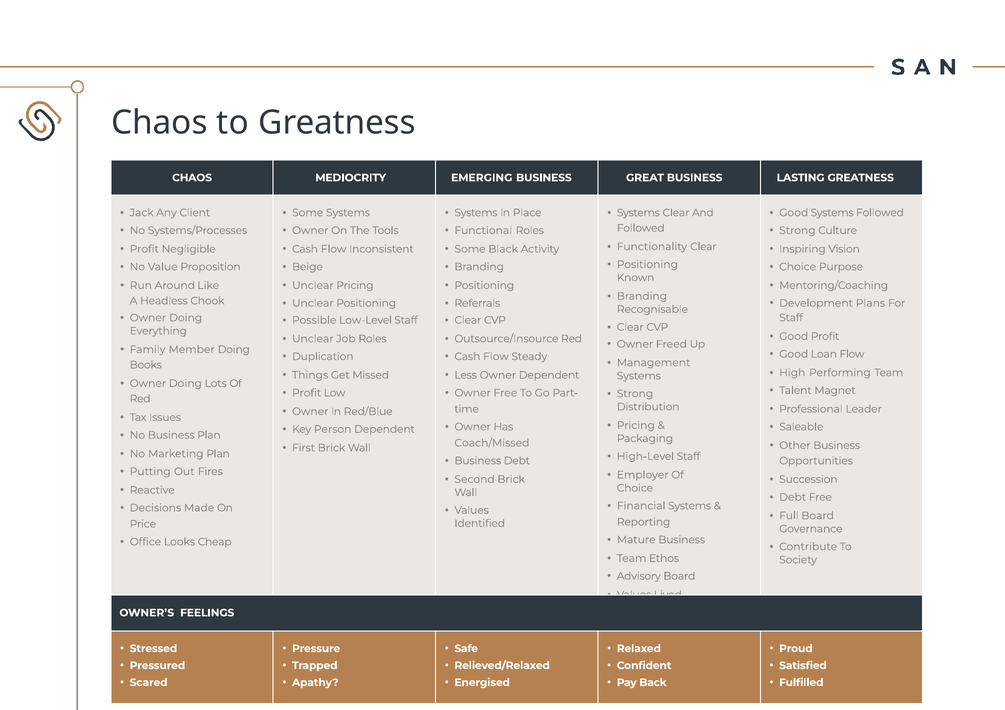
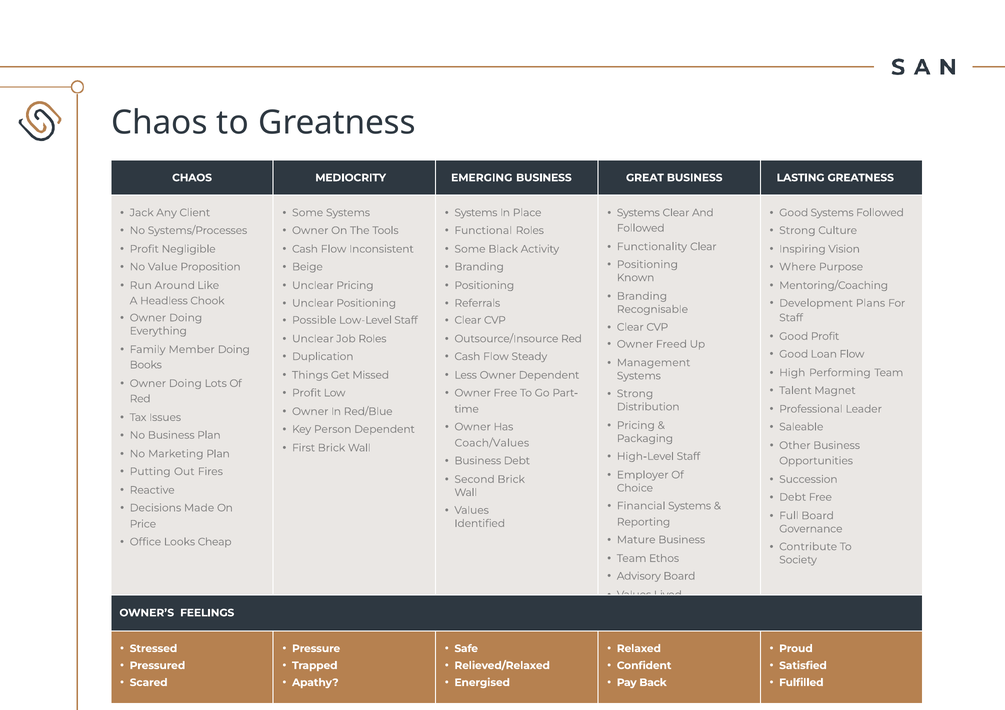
Choice at (798, 267): Choice -> Where
Coach/Missed: Coach/Missed -> Coach/Values
